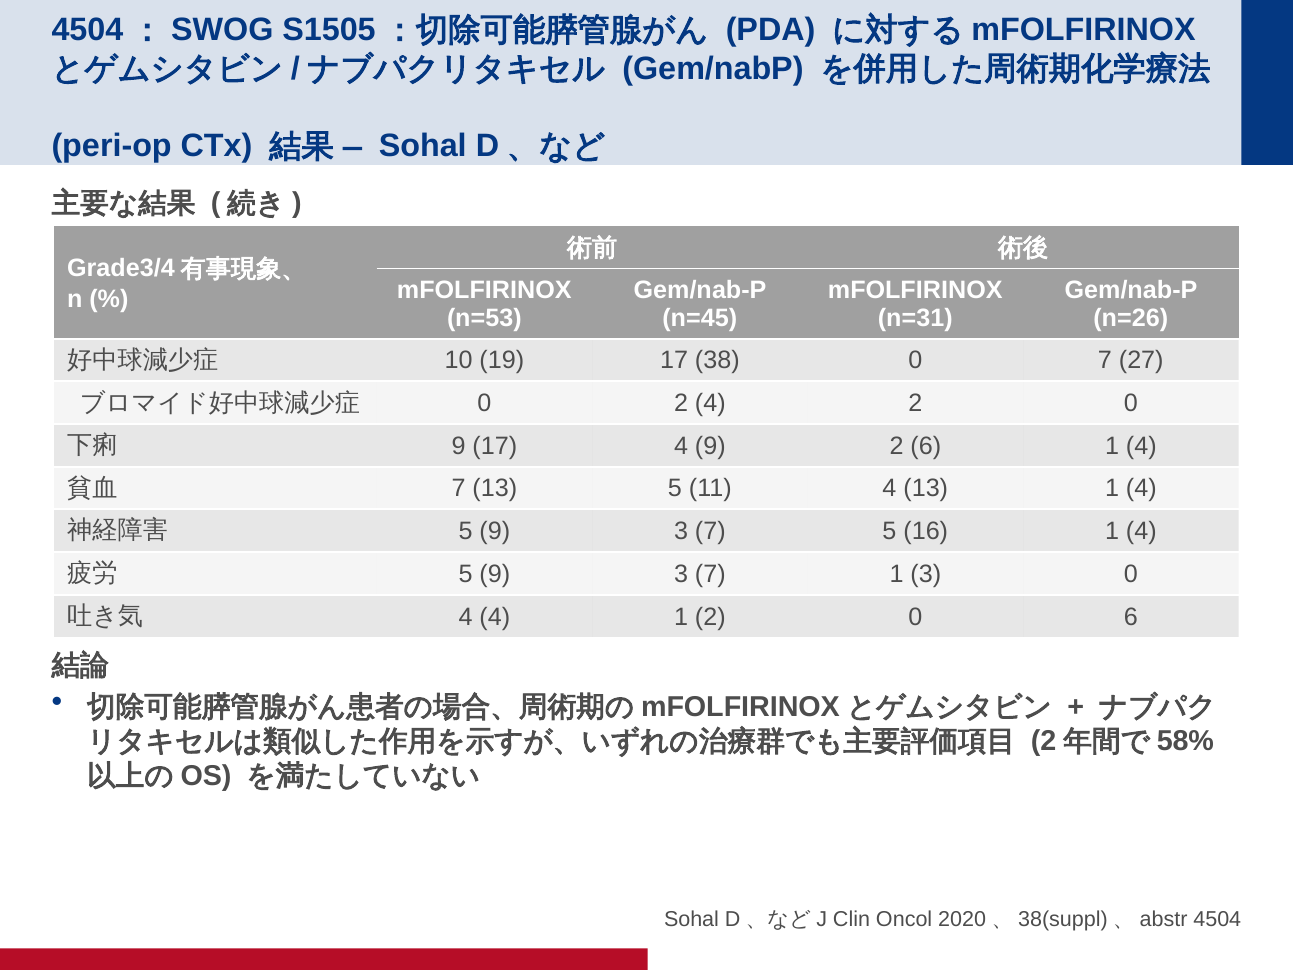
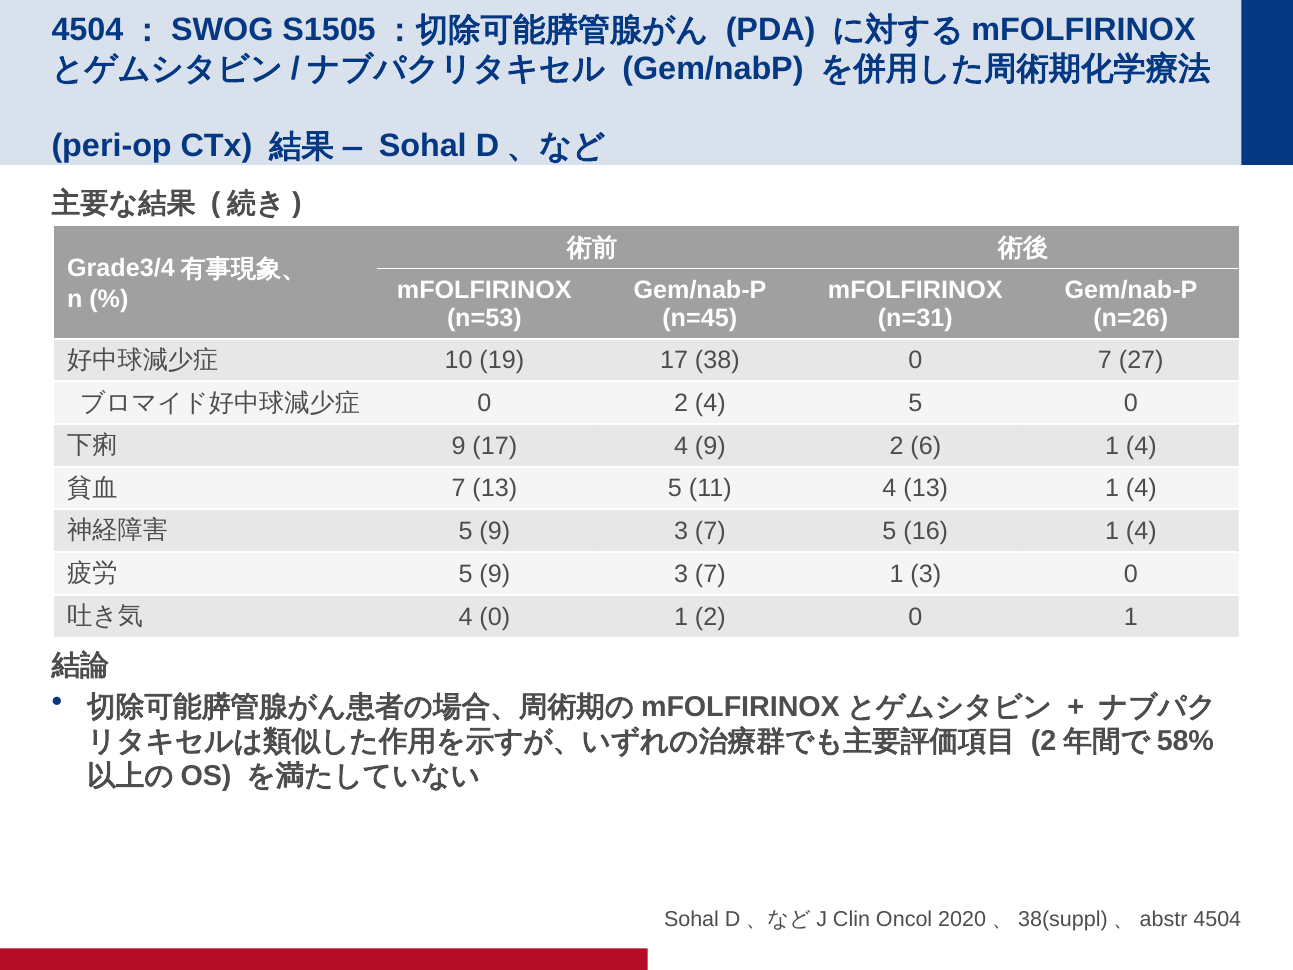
4 2: 2 -> 5
4 4: 4 -> 0
2 0 6: 6 -> 1
